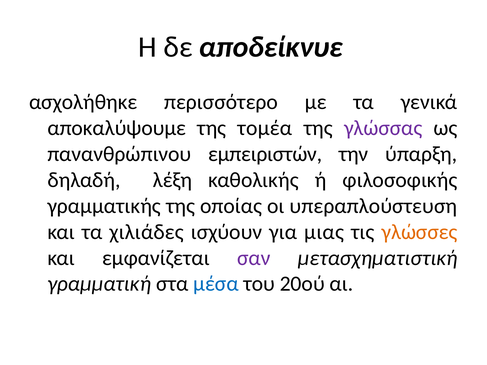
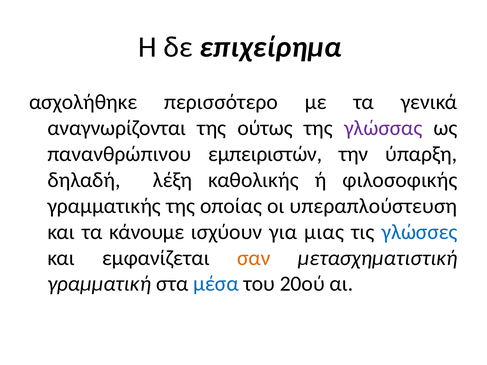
αποδείκνυε: αποδείκνυε -> επιχείρημα
αποκαλύψουμε: αποκαλύψουμε -> αναγνωρίζονται
τομέα: τομέα -> ούτως
χιλιάδες: χιλιάδες -> κάνουμε
γλώσσες colour: orange -> blue
σαν colour: purple -> orange
